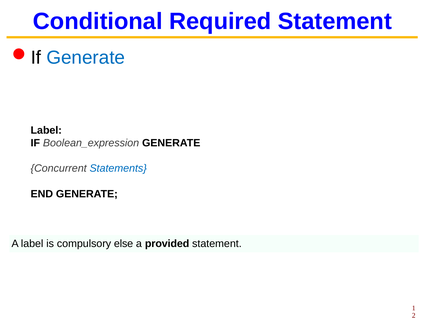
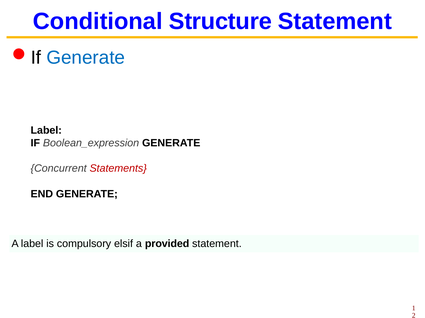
Required: Required -> Structure
Statements colour: blue -> red
else: else -> elsif
